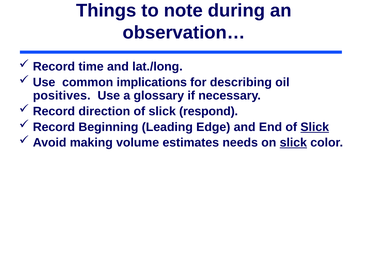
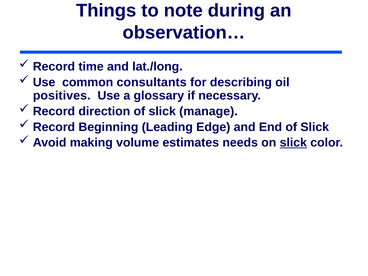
implications: implications -> consultants
respond: respond -> manage
Slick at (315, 127) underline: present -> none
